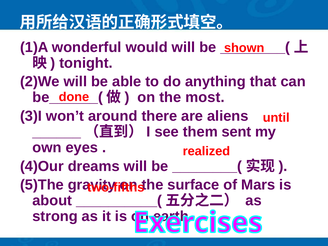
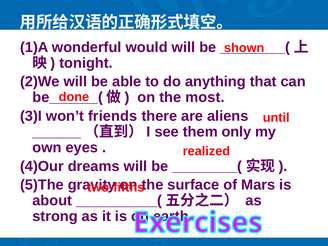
around: around -> friends
sent: sent -> only
